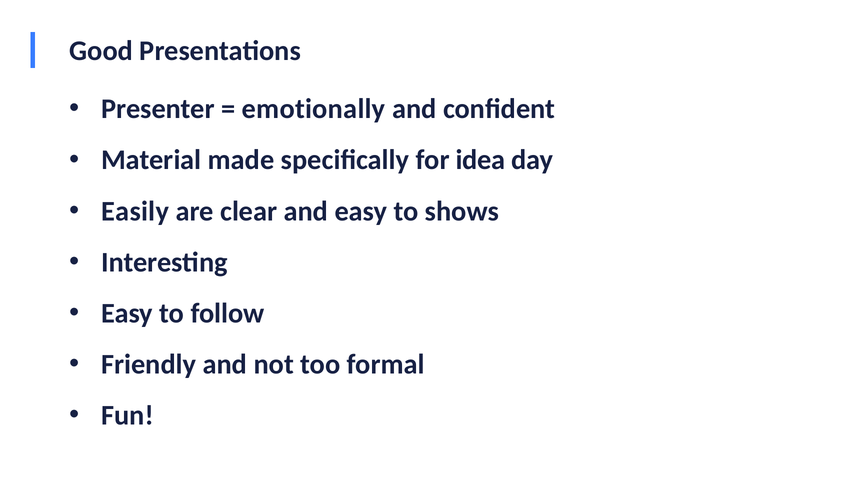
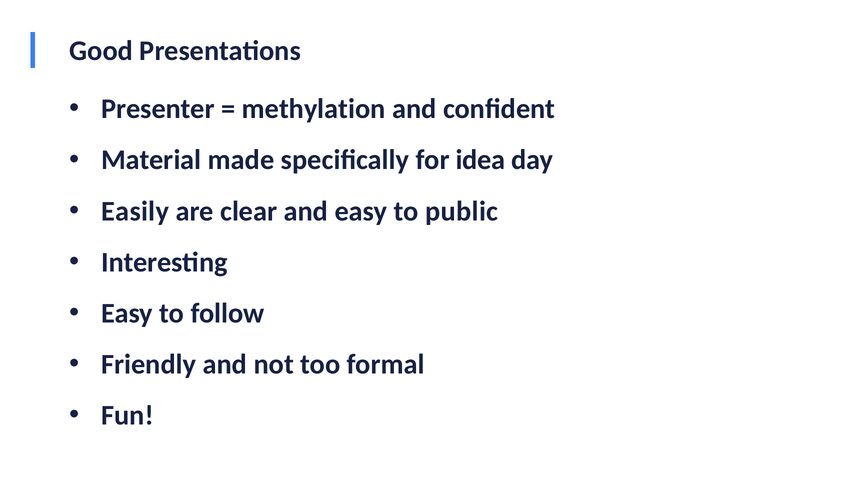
emotionally: emotionally -> methylation
shows: shows -> public
